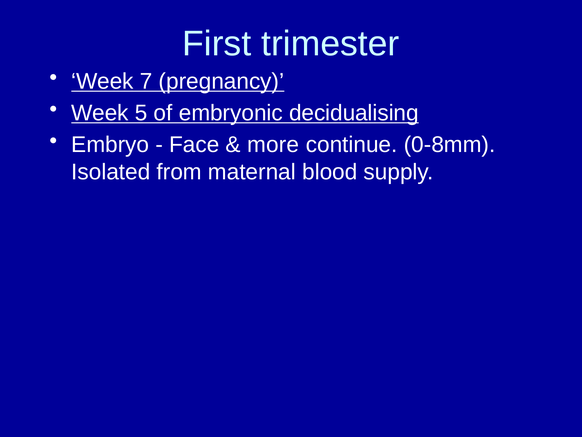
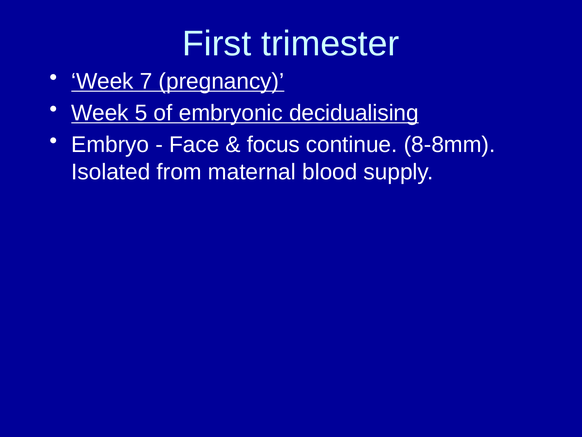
more: more -> focus
0-8mm: 0-8mm -> 8-8mm
